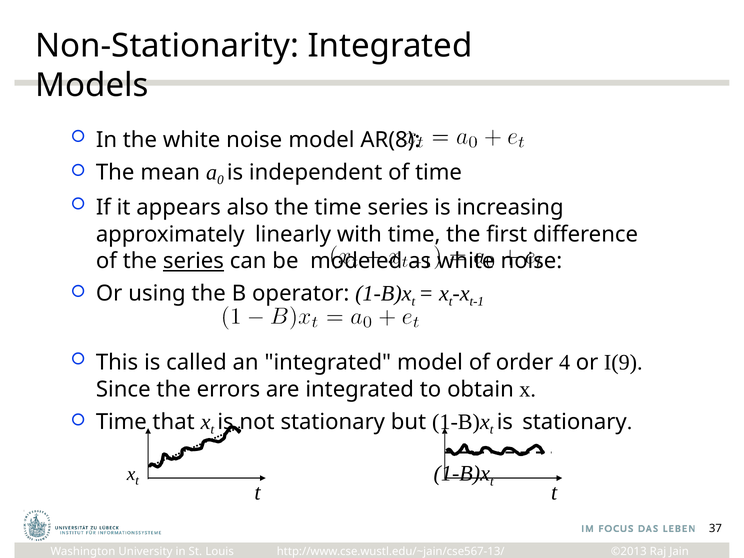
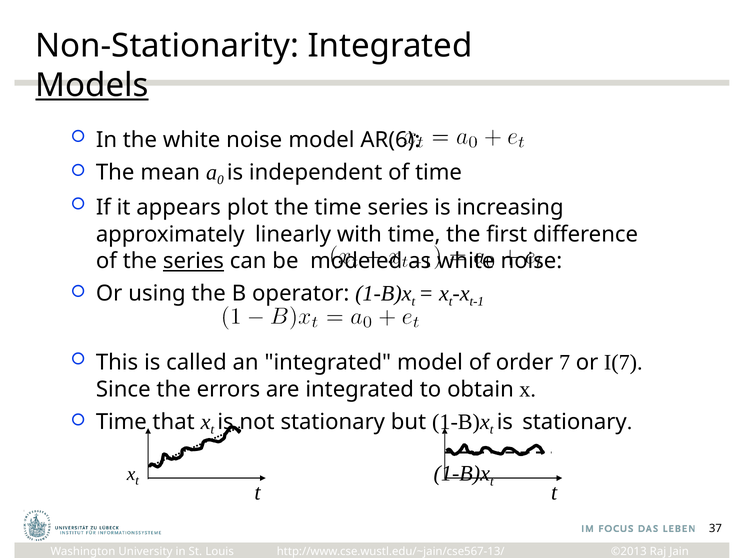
Models underline: none -> present
AR(8: AR(8 -> AR(6
also: also -> plot
4: 4 -> 7
I(9: I(9 -> I(7
